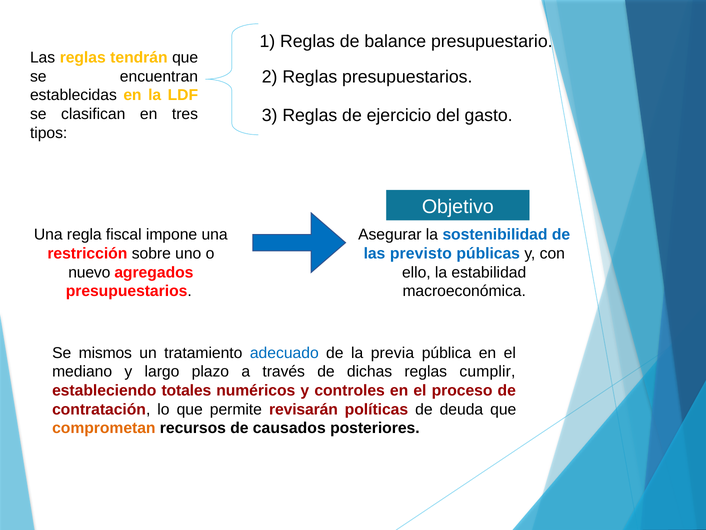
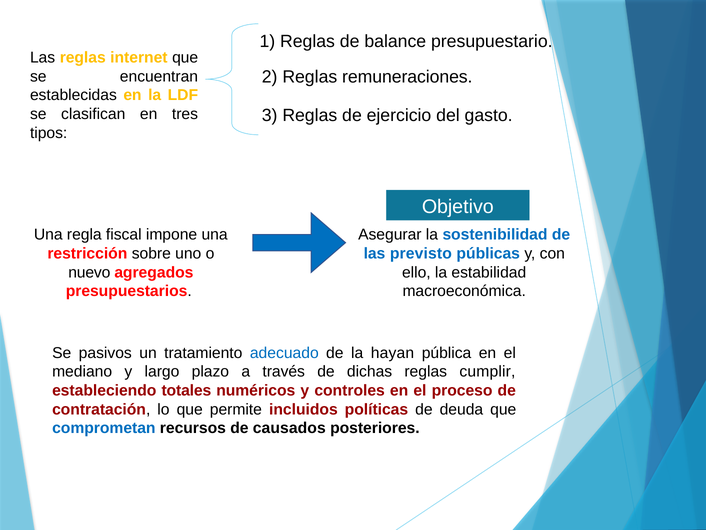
tendrán: tendrán -> internet
Reglas presupuestarios: presupuestarios -> remuneraciones
mismos: mismos -> pasivos
previa: previa -> hayan
revisarán: revisarán -> incluidos
comprometan colour: orange -> blue
